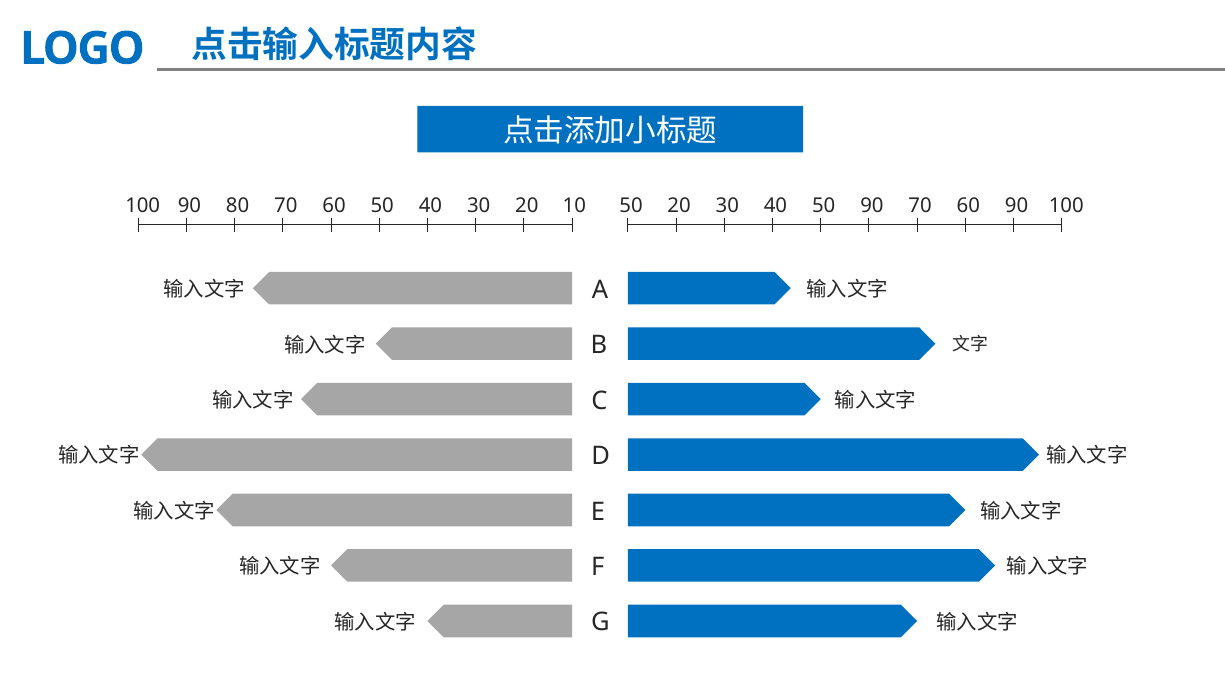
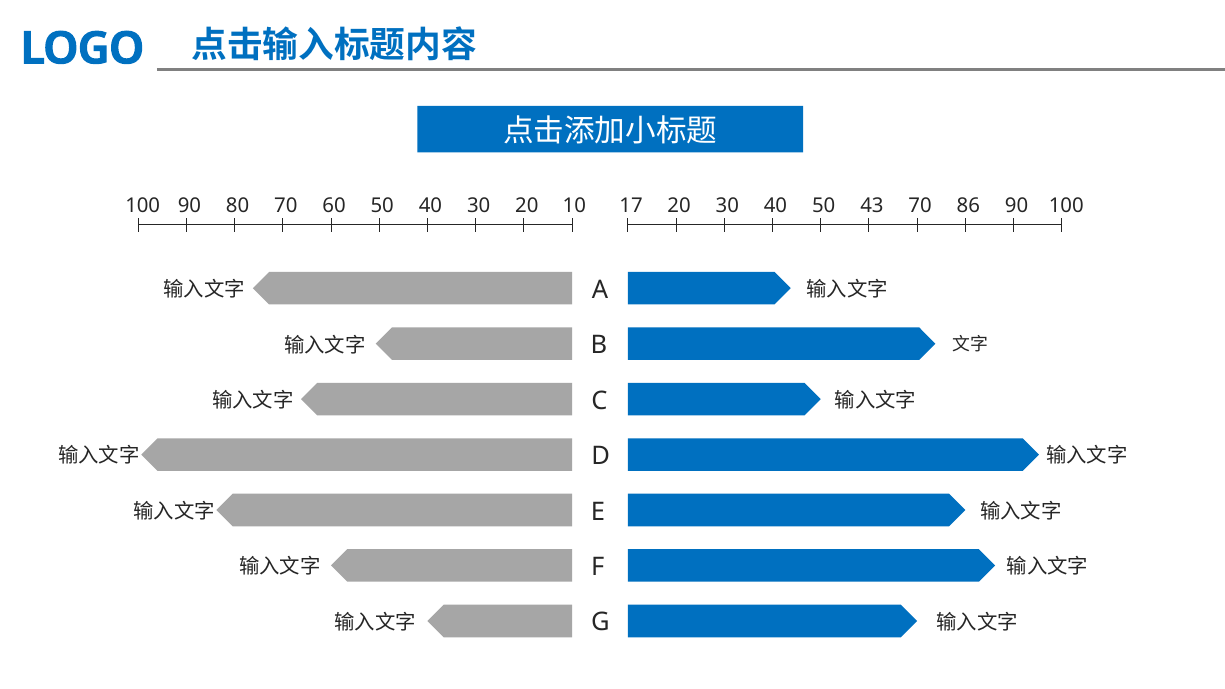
100 50: 50 -> 17
50 90: 90 -> 43
70 60: 60 -> 86
